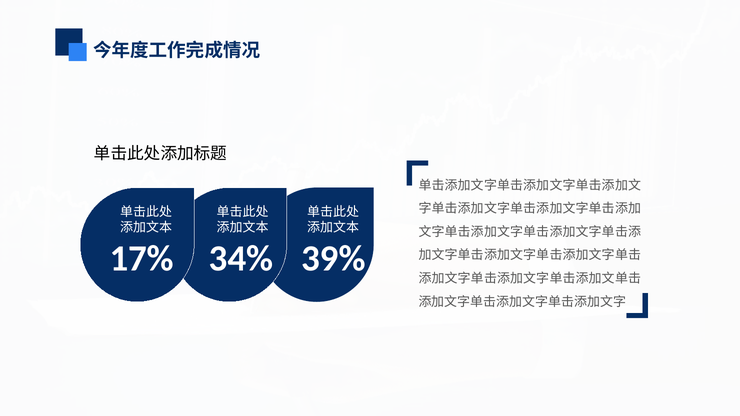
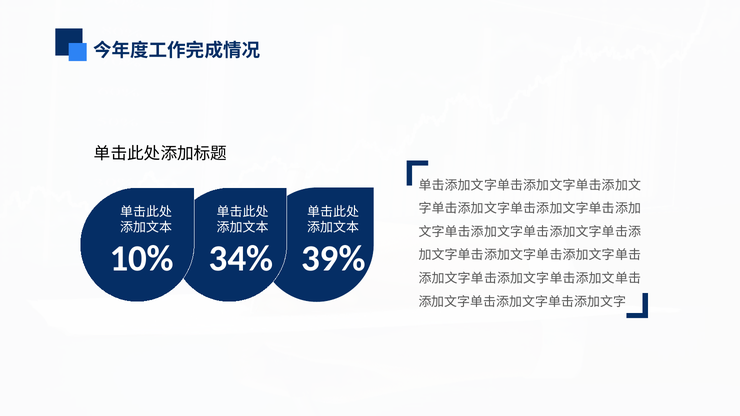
17%: 17% -> 10%
